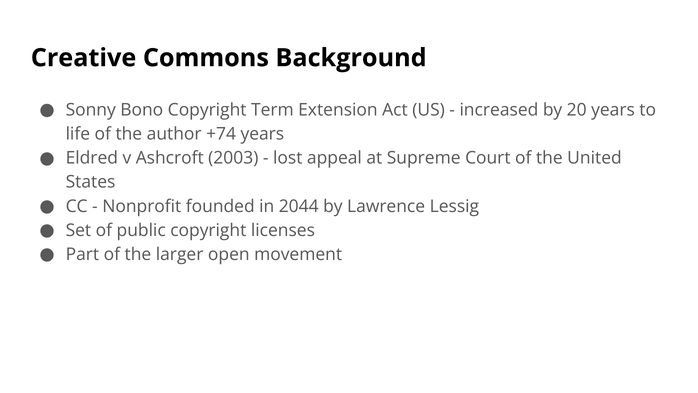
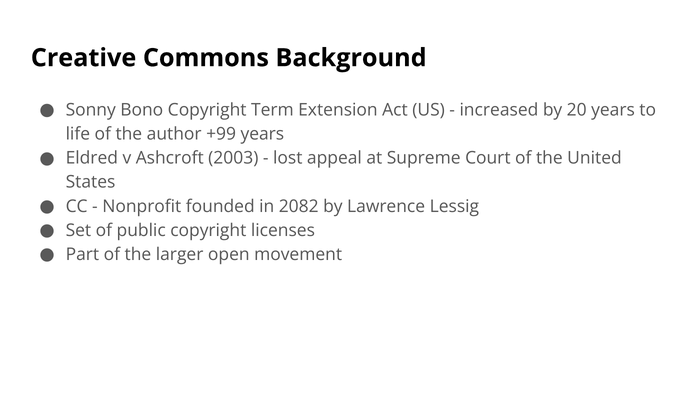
+74: +74 -> +99
2044: 2044 -> 2082
